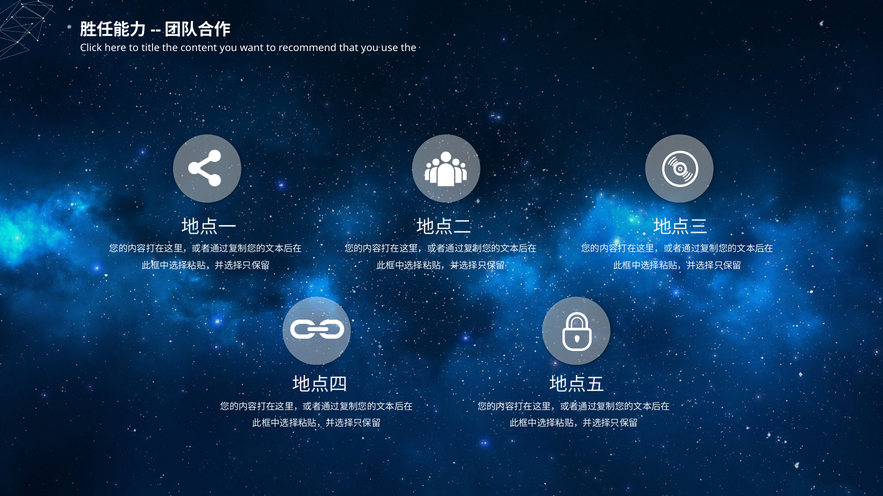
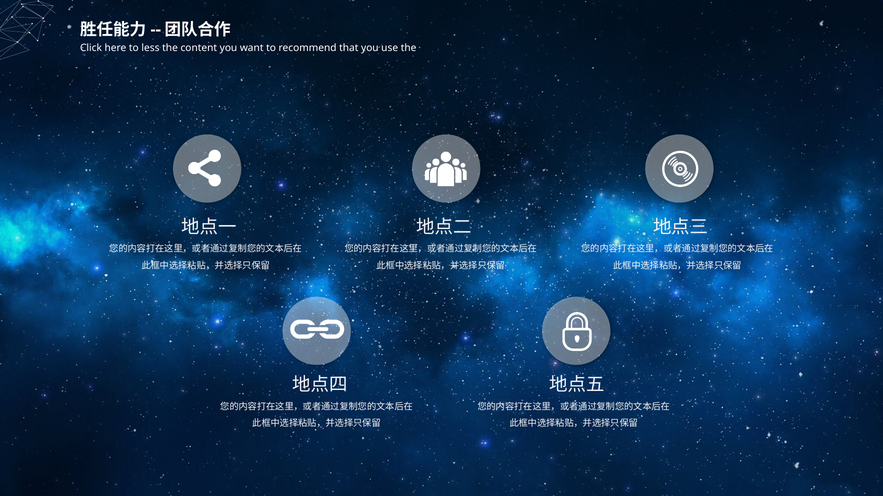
title: title -> less
